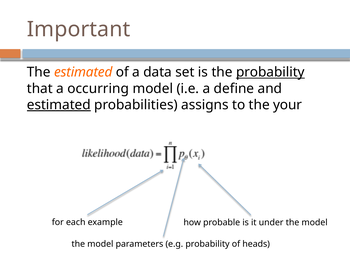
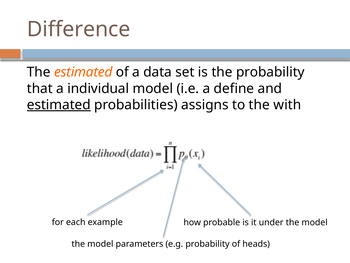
Important: Important -> Difference
probability at (270, 72) underline: present -> none
occurring: occurring -> individual
your: your -> with
